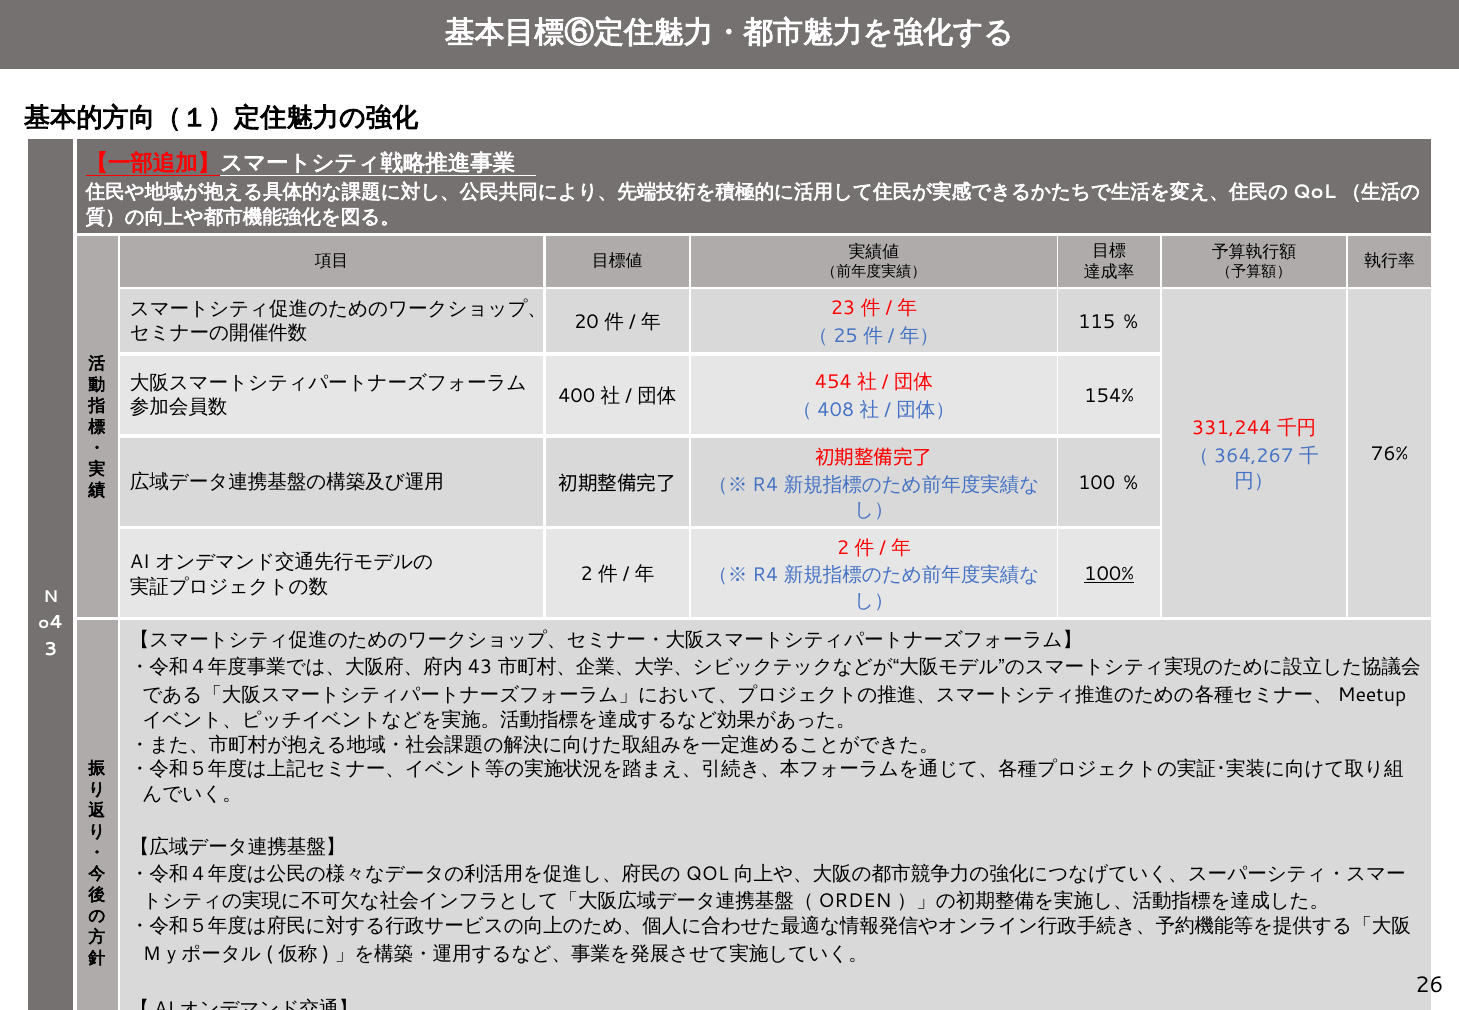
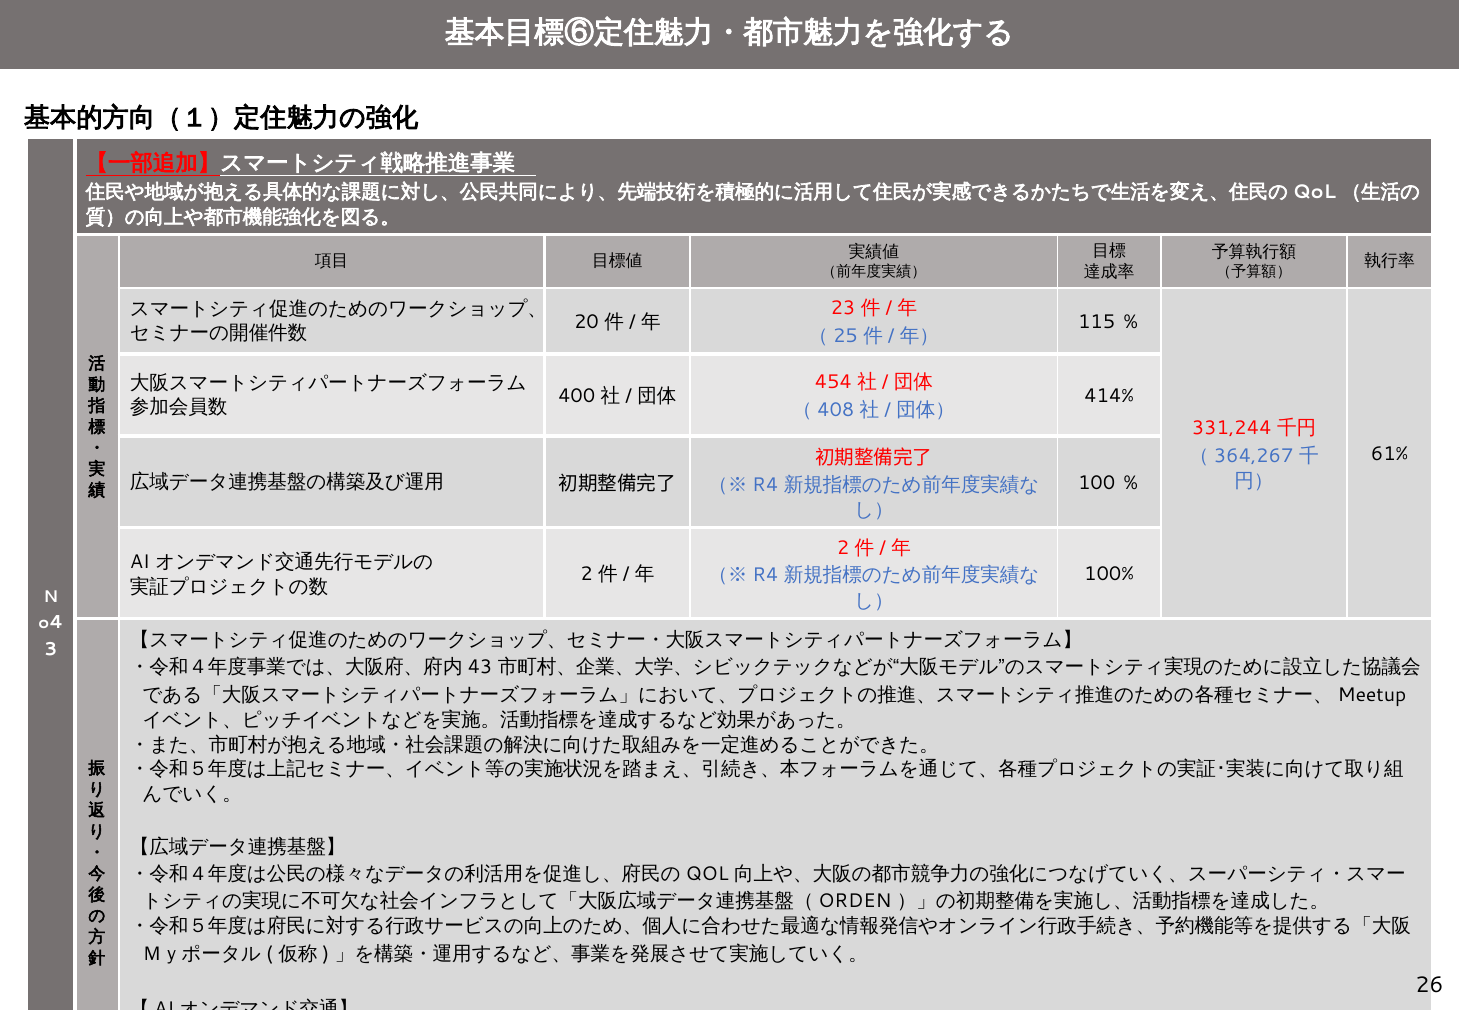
154%: 154% -> 414%
76%: 76% -> 61%
100% underline: present -> none
